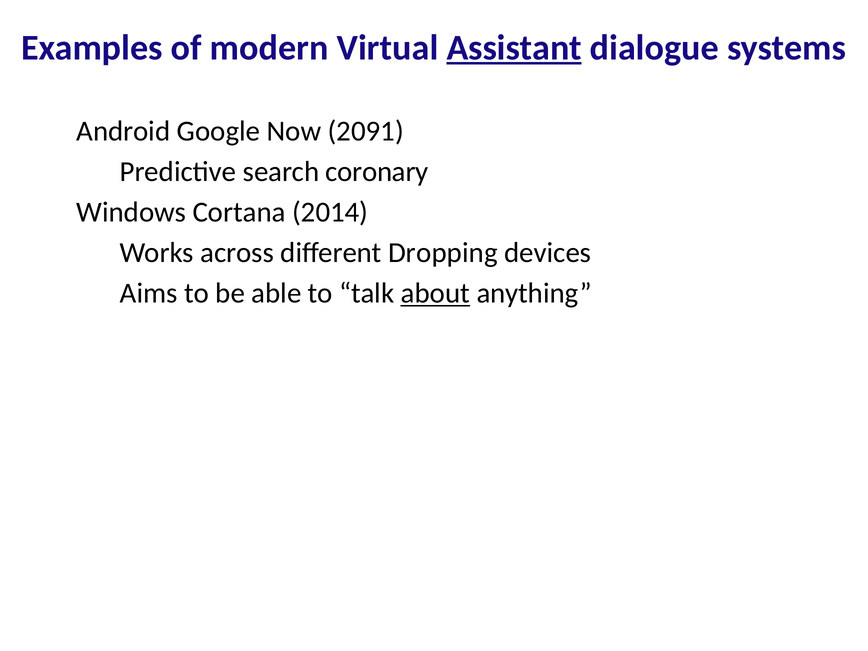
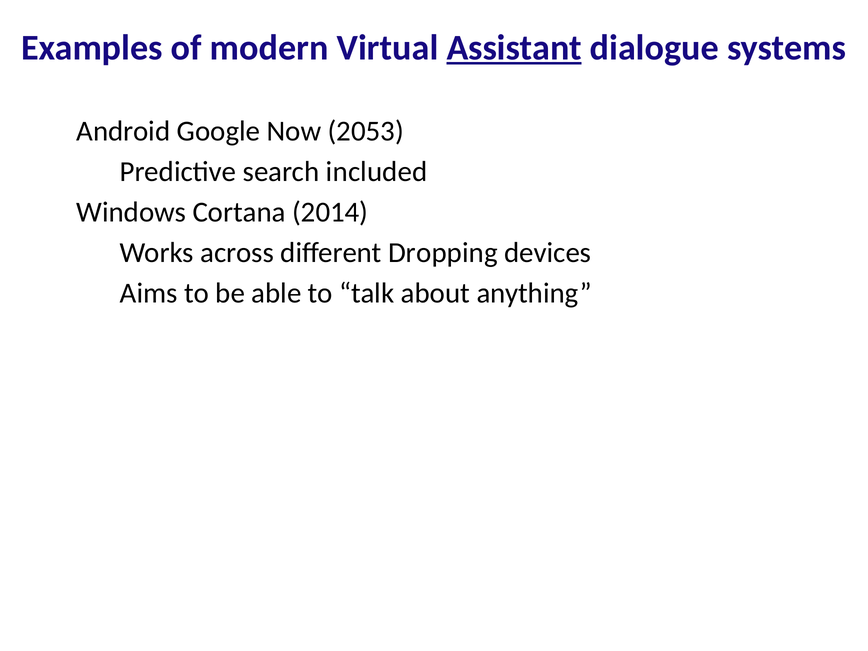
2091: 2091 -> 2053
coronary: coronary -> included
about underline: present -> none
